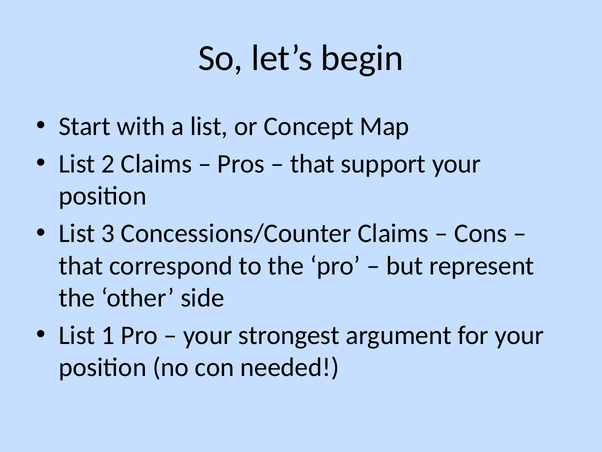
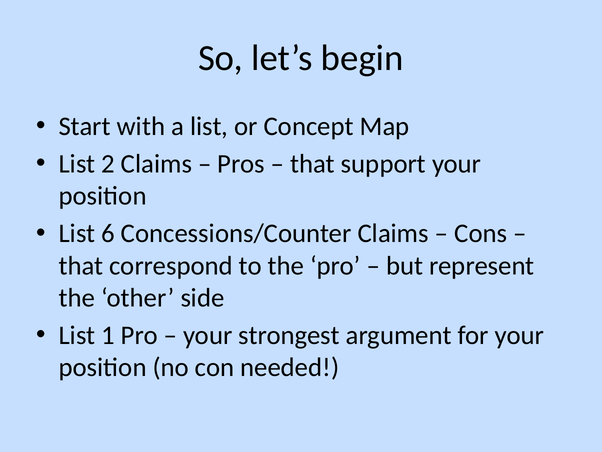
3: 3 -> 6
